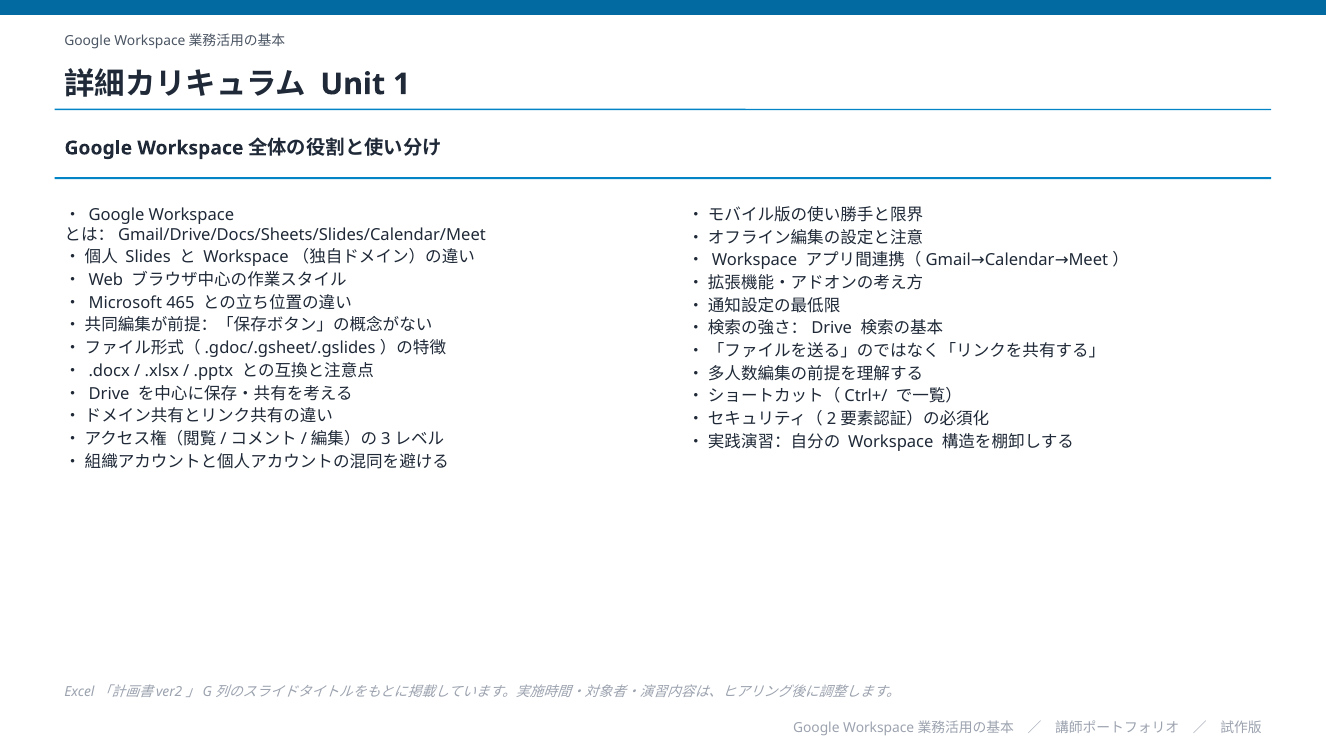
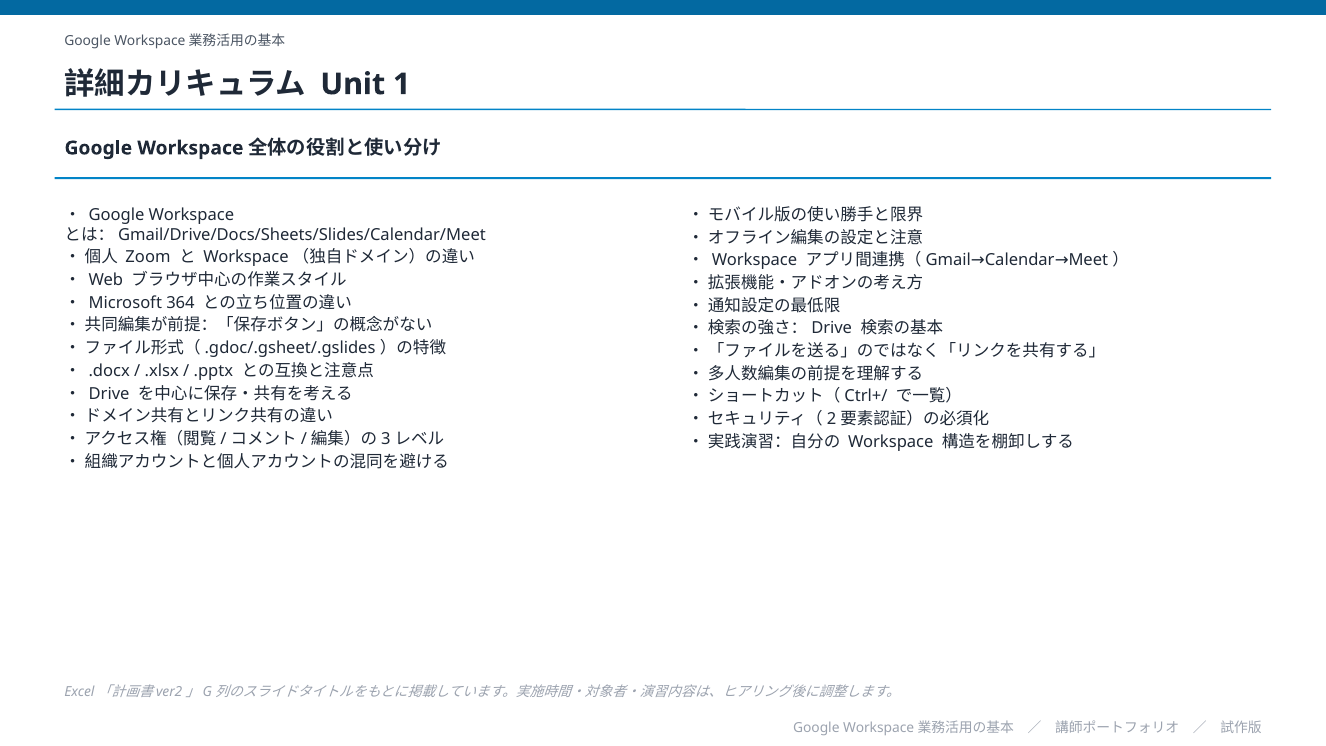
Slides: Slides -> Zoom
465: 465 -> 364
